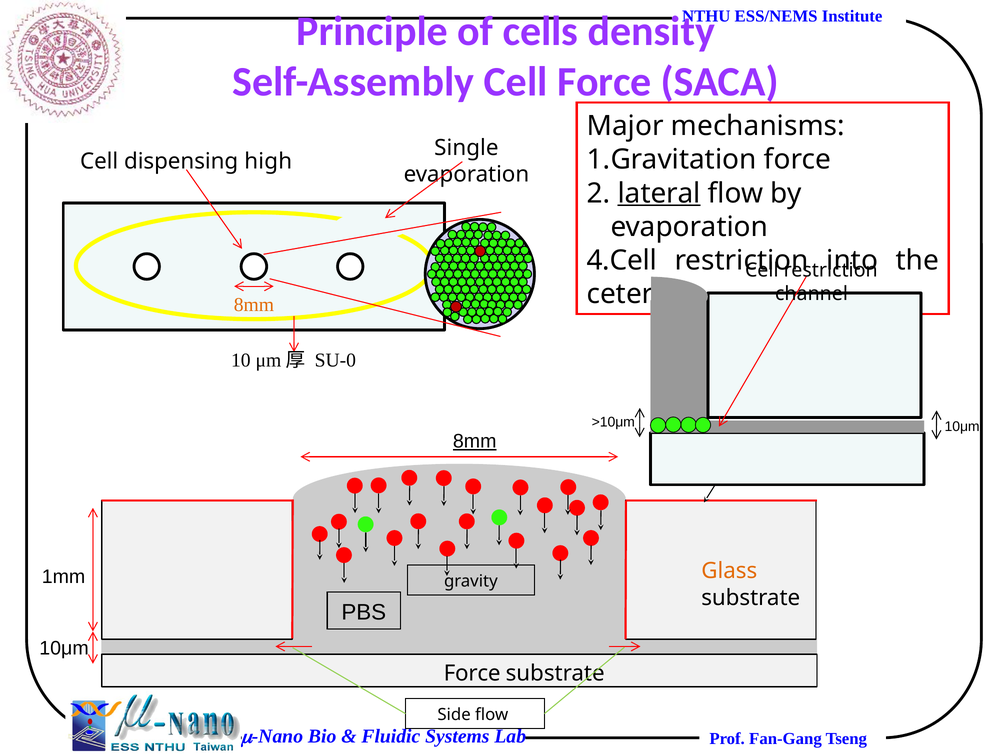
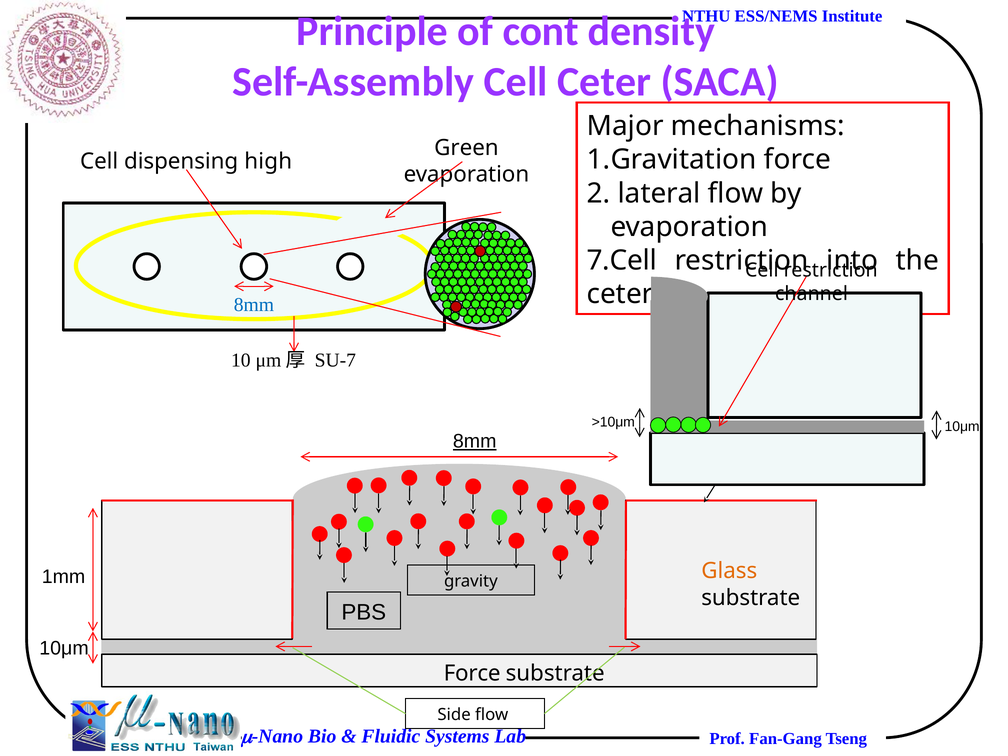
cells: cells -> cont
Cell Force: Force -> Ceter
Single: Single -> Green
lateral underline: present -> none
4.Cell: 4.Cell -> 7.Cell
8mm at (254, 305) colour: orange -> blue
SU-0: SU-0 -> SU-7
